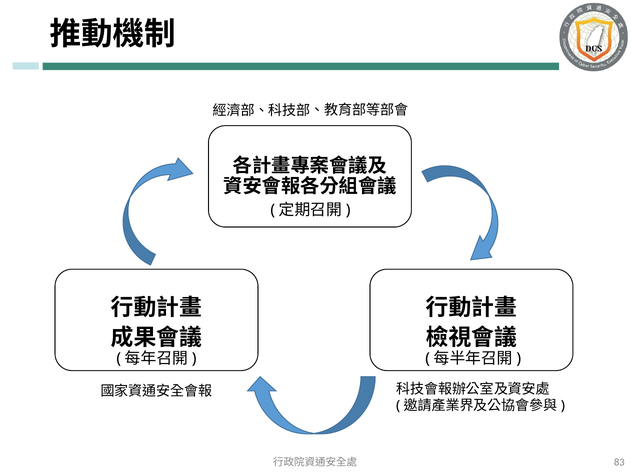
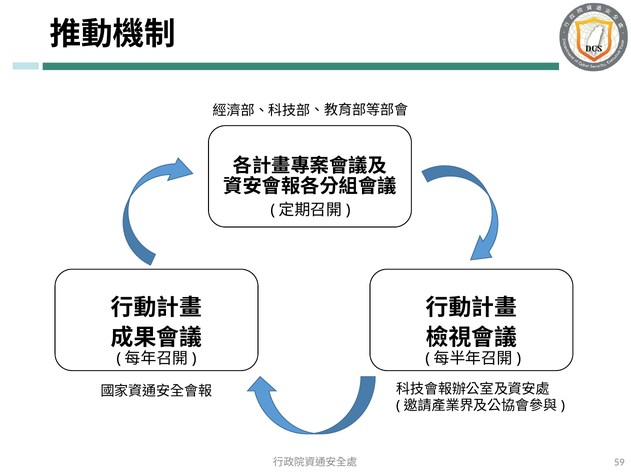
83: 83 -> 59
